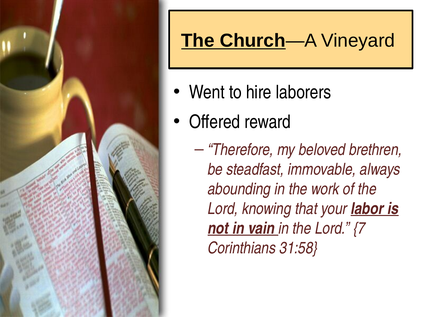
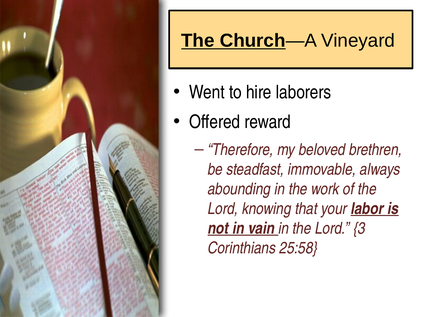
7: 7 -> 3
31:58: 31:58 -> 25:58
